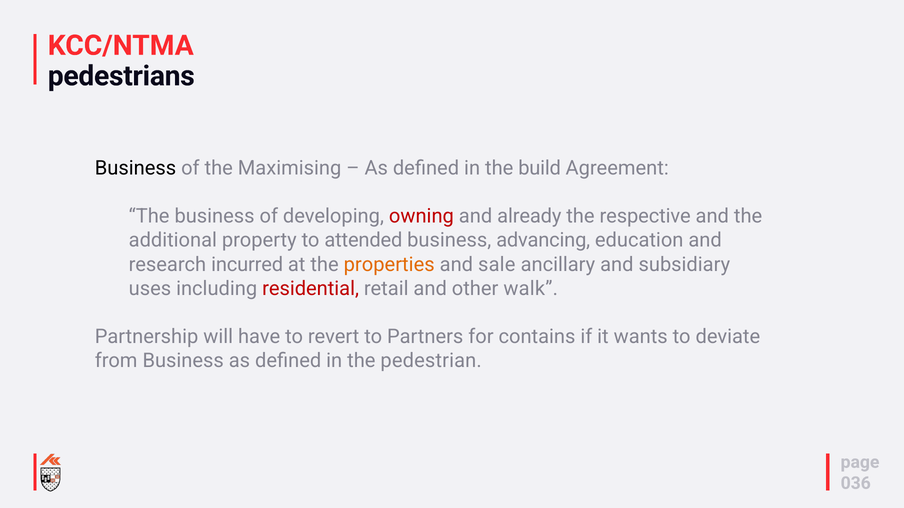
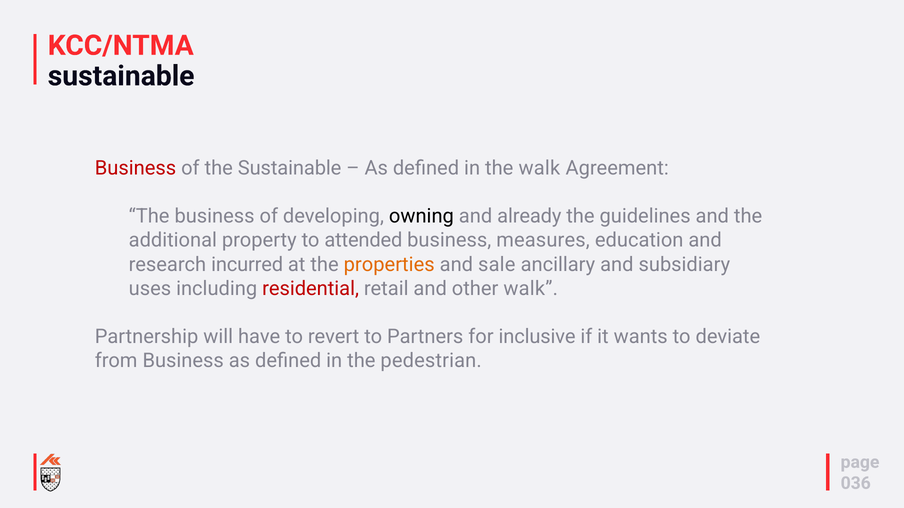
pedestrians at (121, 76): pedestrians -> sustainable
Business at (135, 168) colour: black -> red
the Maximising: Maximising -> Sustainable
the build: build -> walk
owning colour: red -> black
respective: respective -> guidelines
advancing: advancing -> measures
contains: contains -> inclusive
